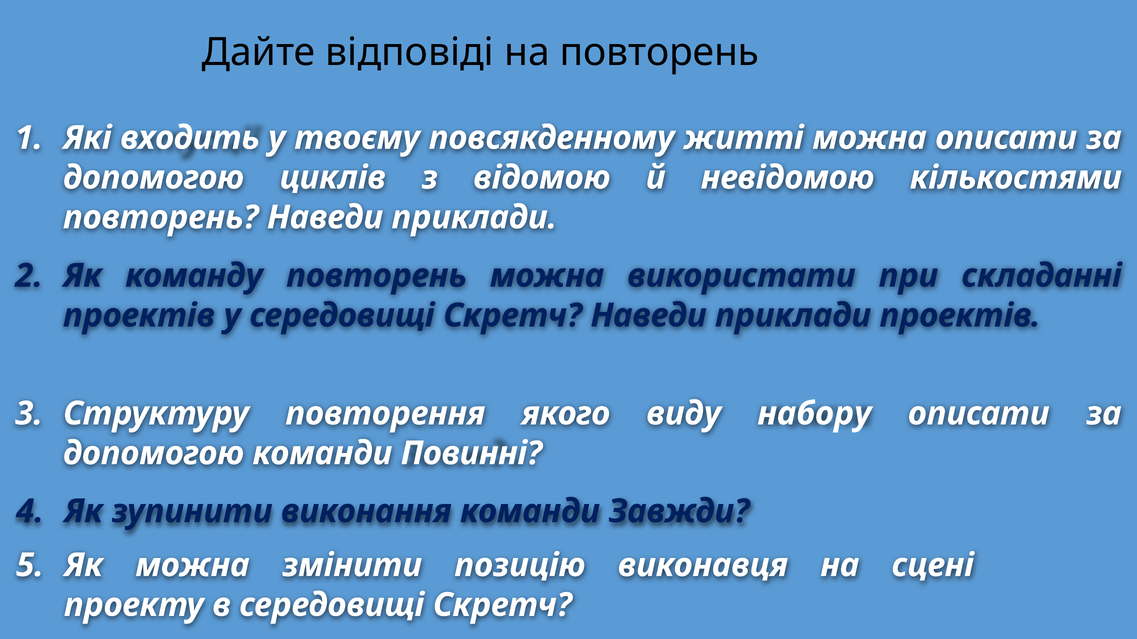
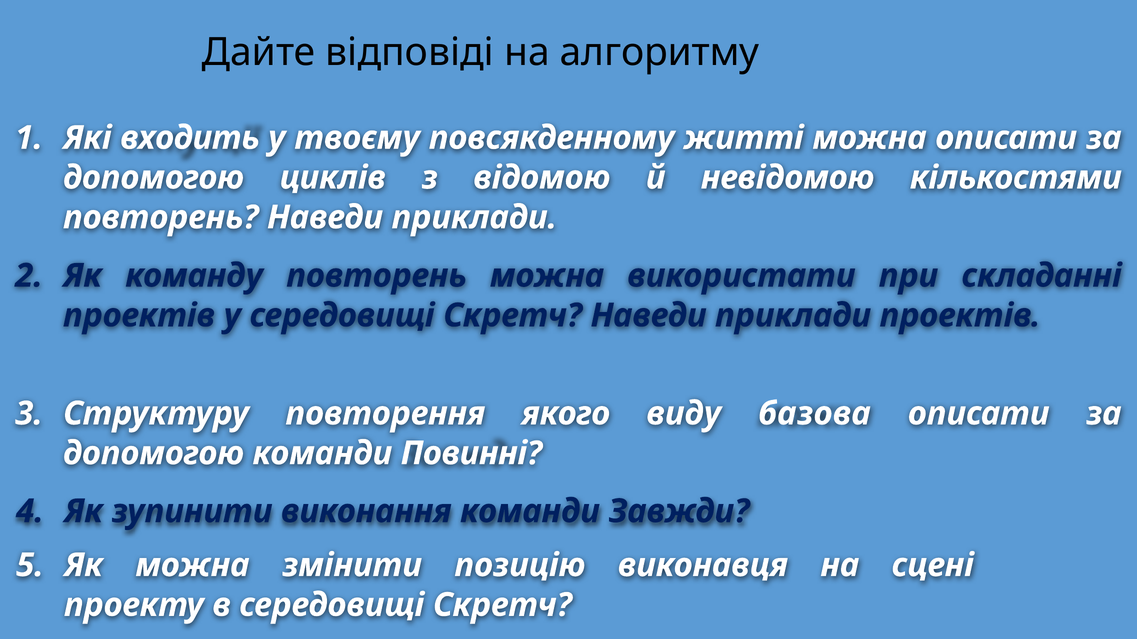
на повторень: повторень -> алгоритму
набору: набору -> базова
